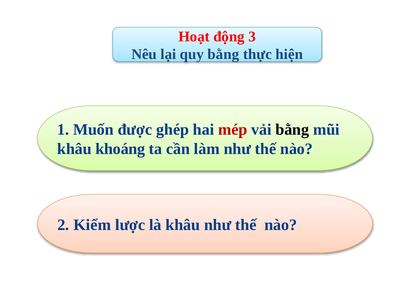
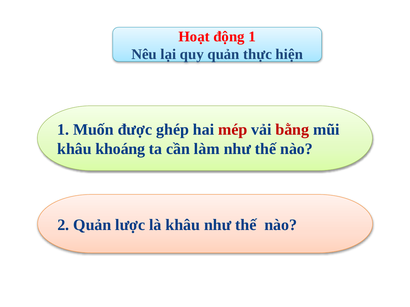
động 3: 3 -> 1
quy bằng: bằng -> quản
bằng at (292, 130) colour: black -> red
2 Kiểm: Kiểm -> Quản
